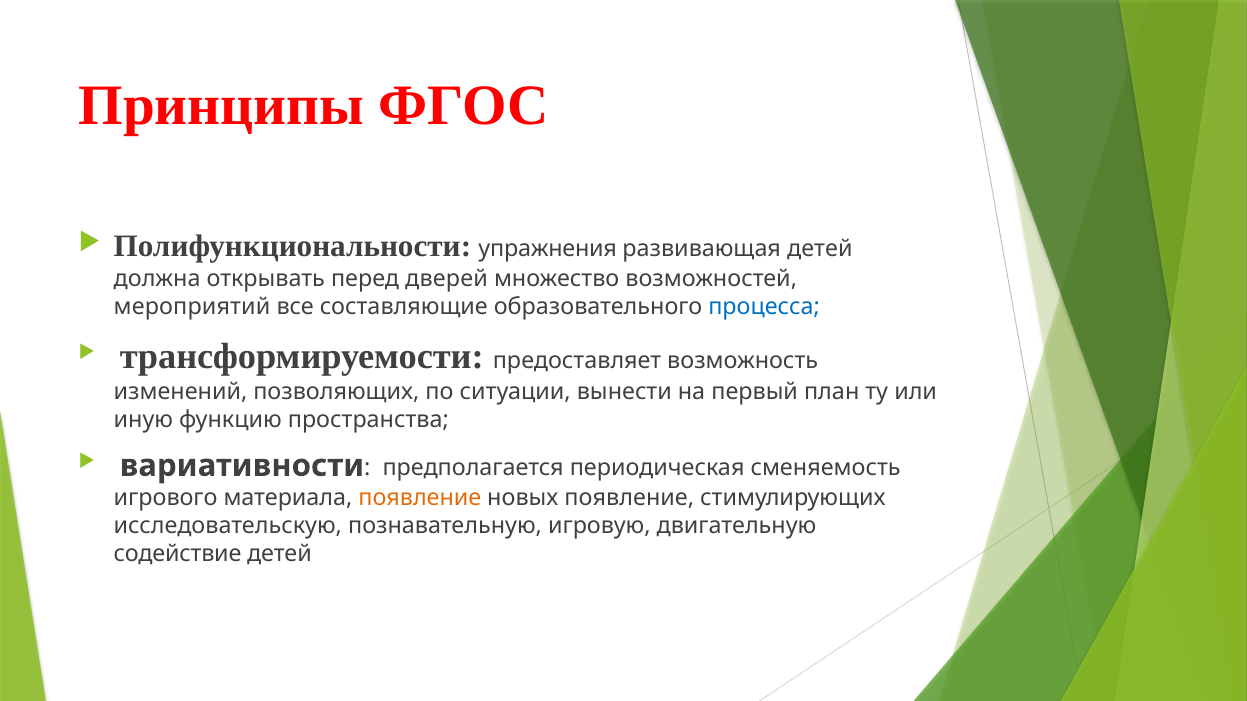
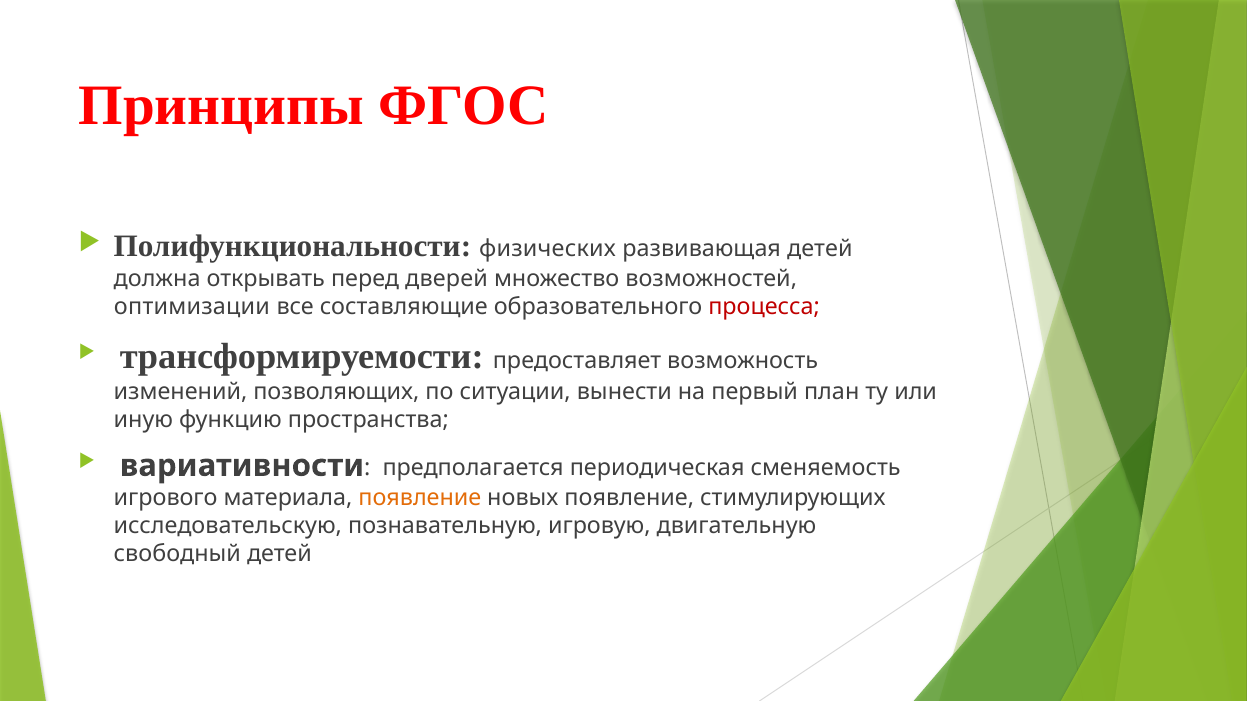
упражнения: упражнения -> физических
мероприятий: мероприятий -> оптимизации
процесса colour: blue -> red
содействие: содействие -> свободный
